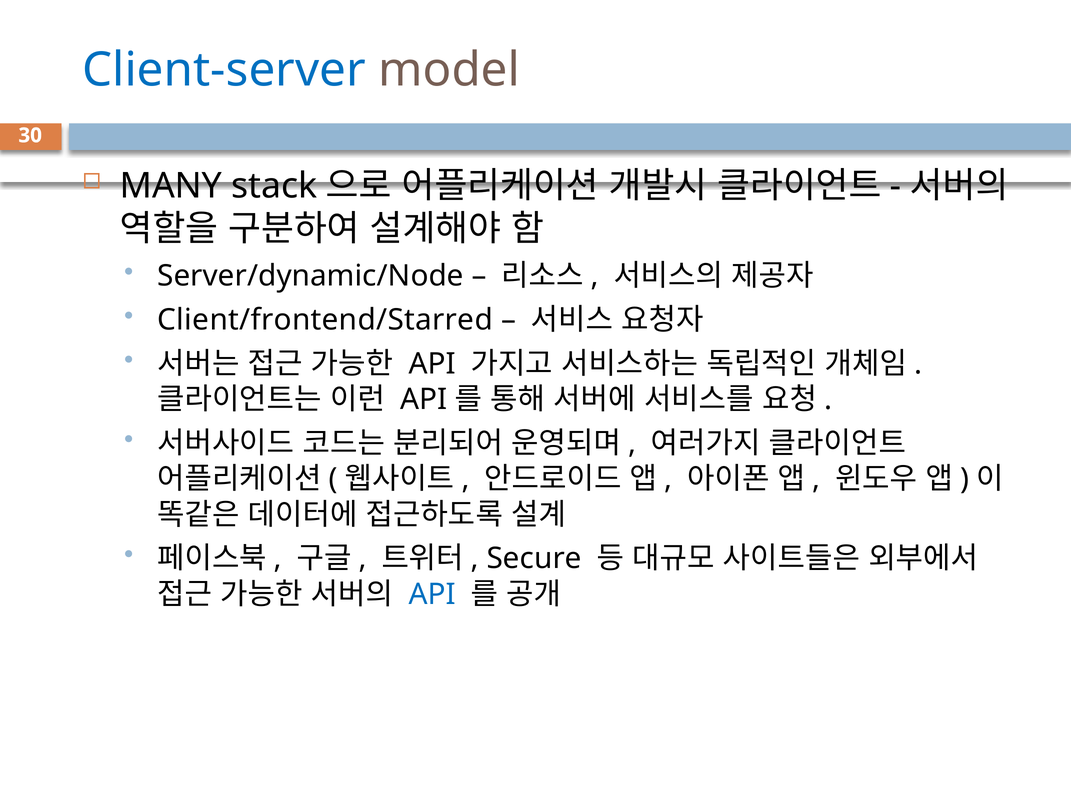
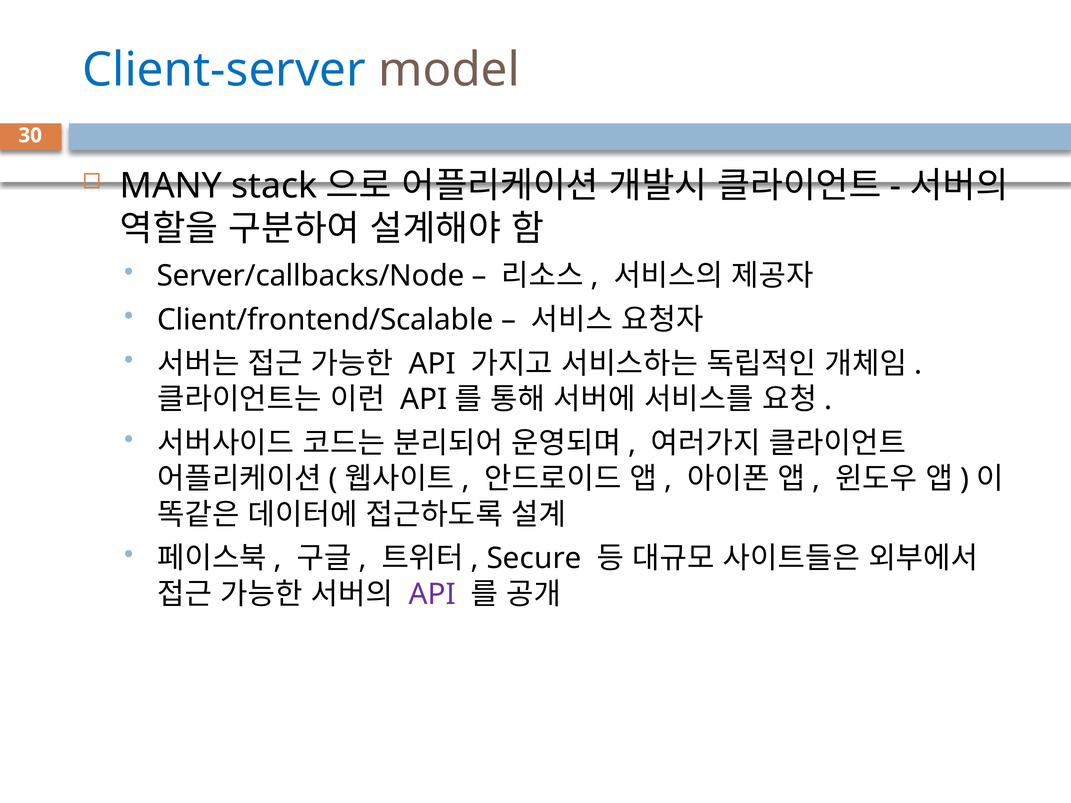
Server/dynamic/Node: Server/dynamic/Node -> Server/callbacks/Node
Client/frontend/Starred: Client/frontend/Starred -> Client/frontend/Scalable
API at (432, 595) colour: blue -> purple
